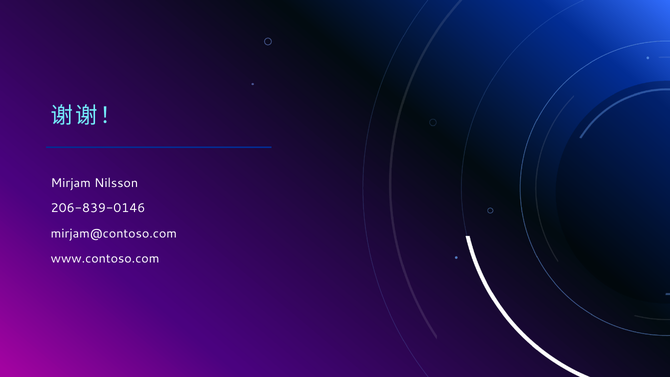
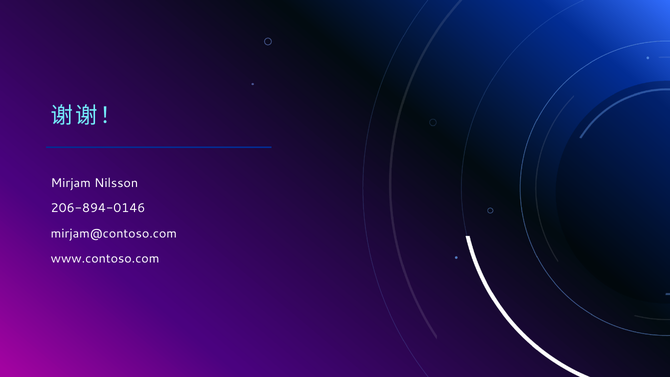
206-839-0146: 206-839-0146 -> 206-894-0146
